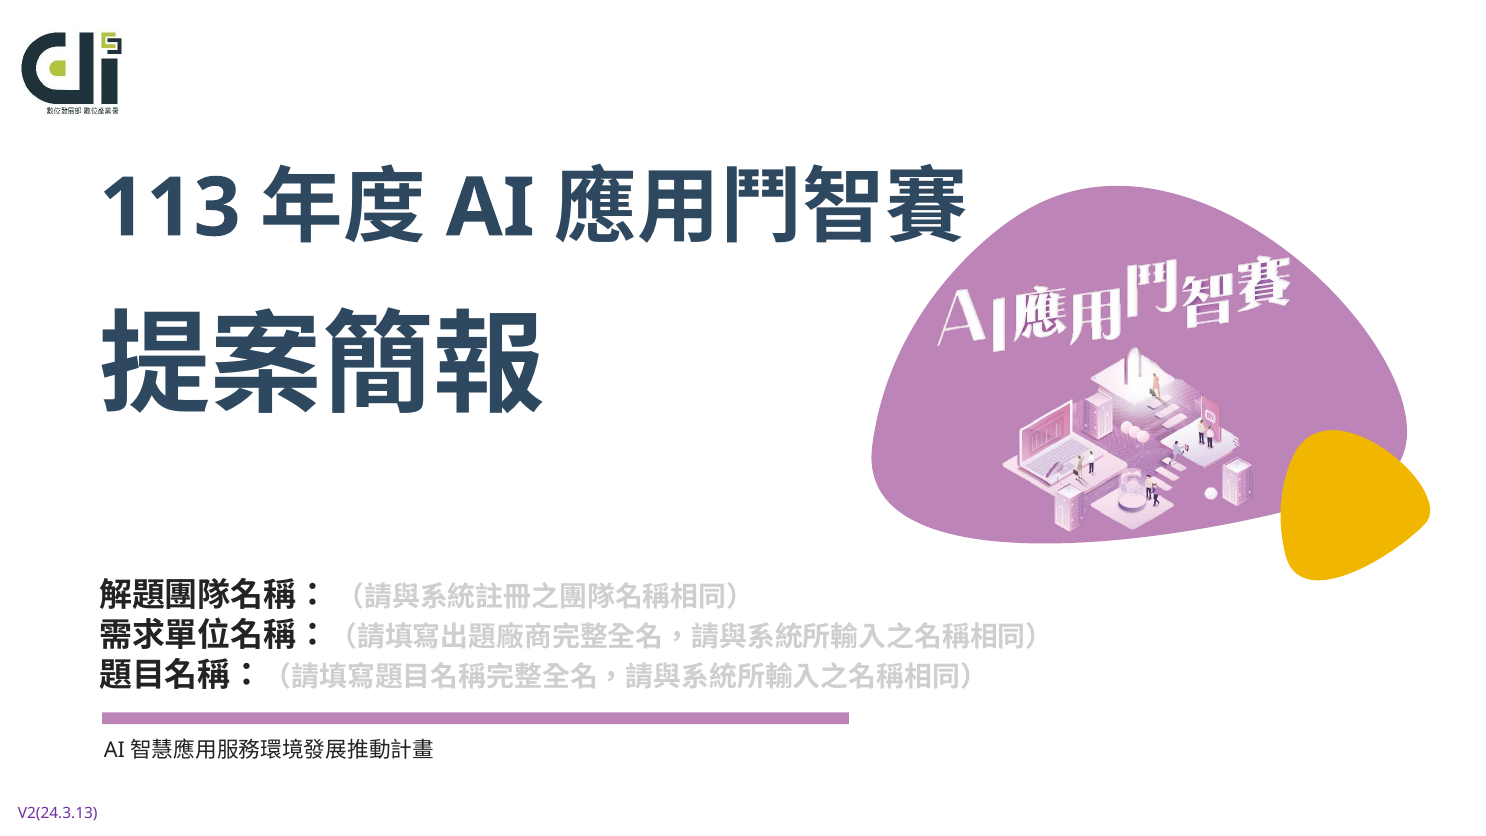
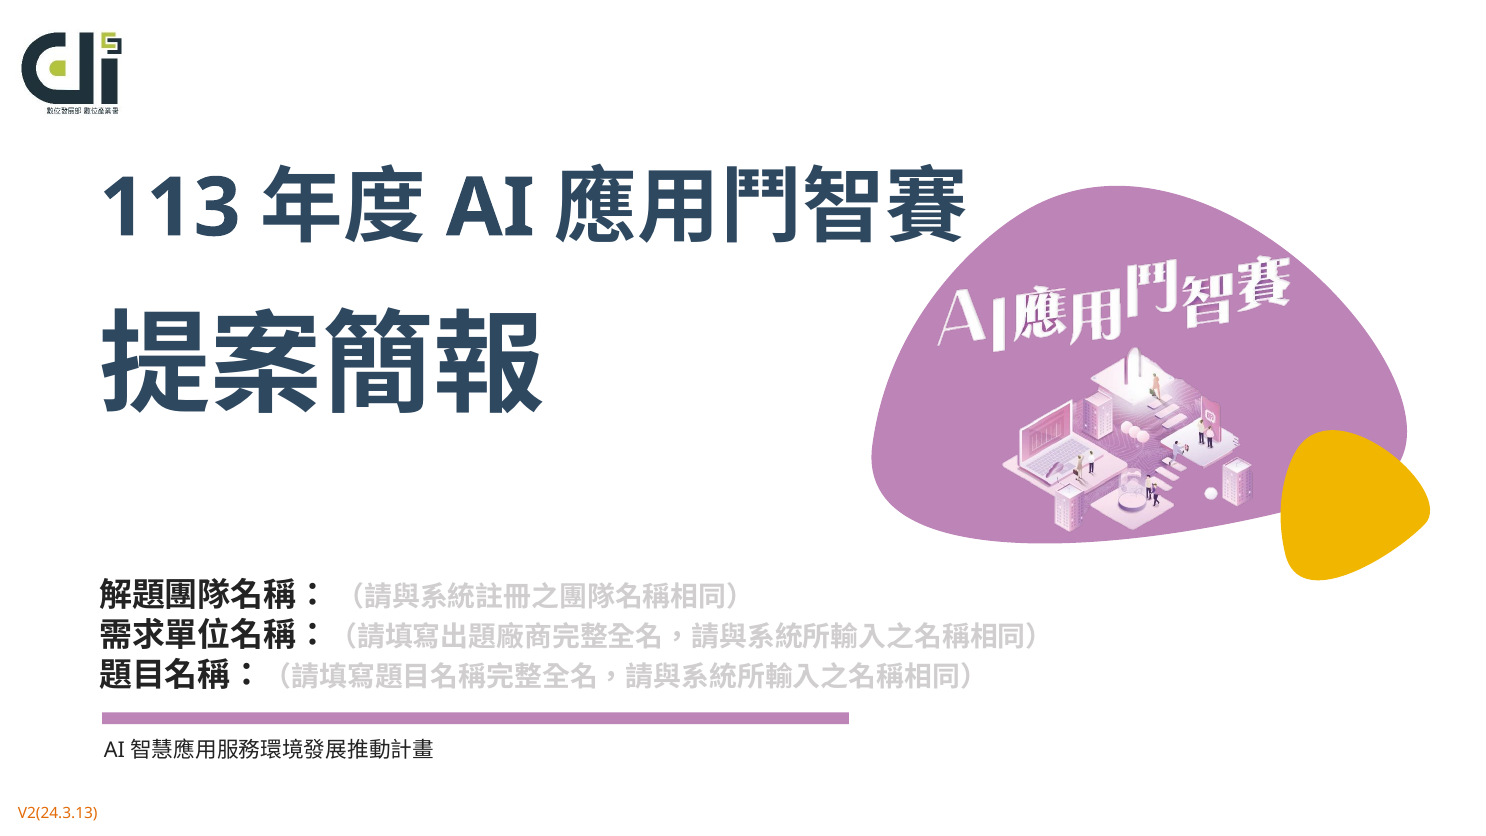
V2(24.3.13 colour: purple -> orange
